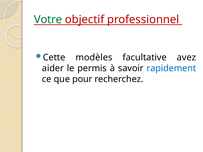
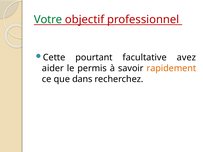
modèles: modèles -> pourtant
rapidement colour: blue -> orange
pour: pour -> dans
